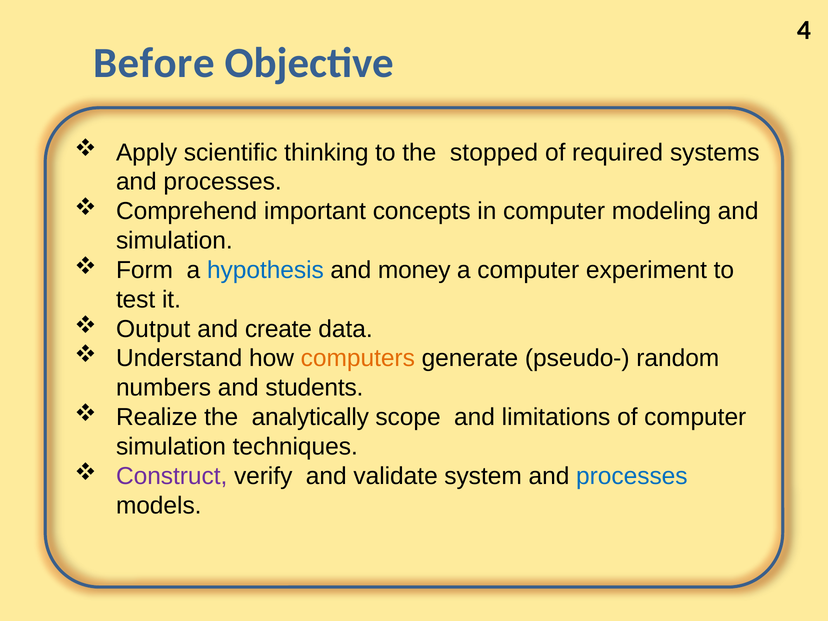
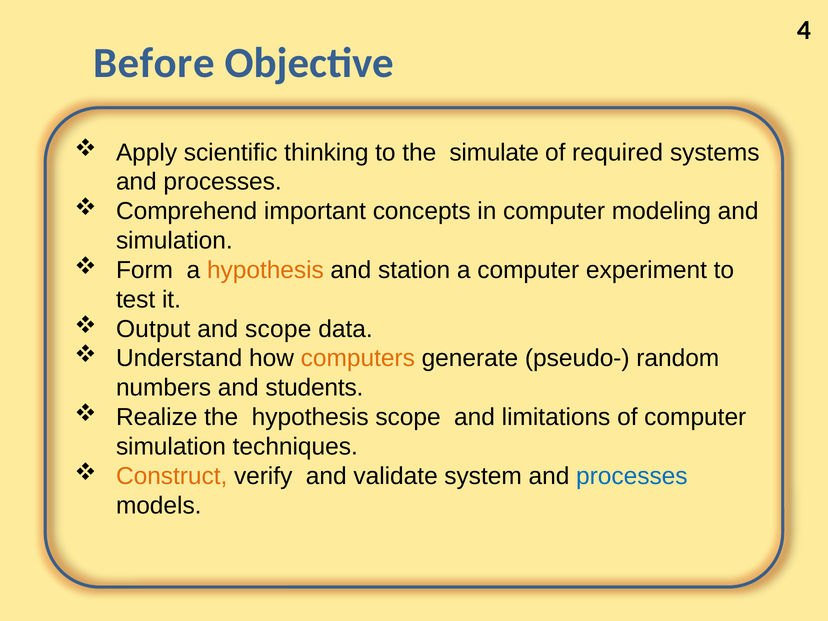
stopped: stopped -> simulate
hypothesis at (265, 270) colour: blue -> orange
money: money -> station
and create: create -> scope
the analytically: analytically -> hypothesis
Construct colour: purple -> orange
